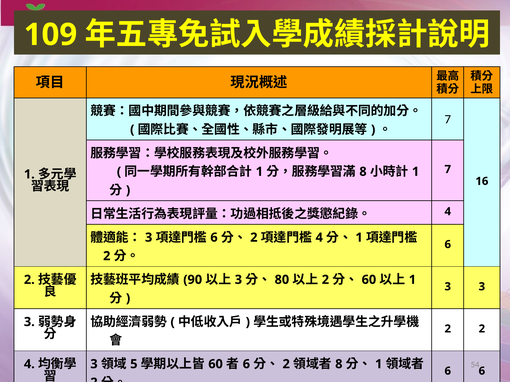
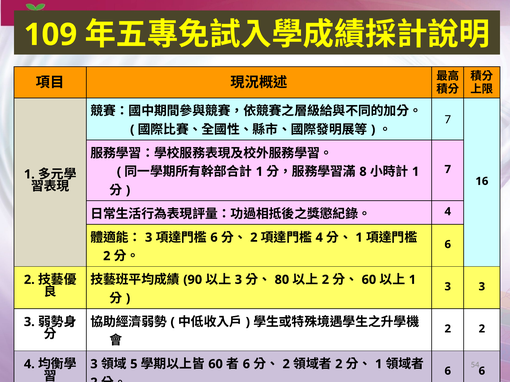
8 at (339, 364): 8 -> 2
